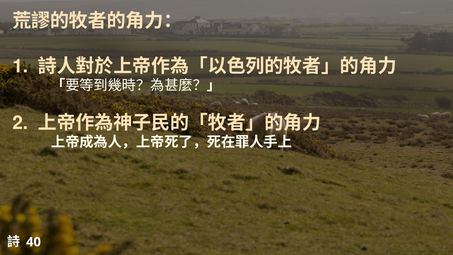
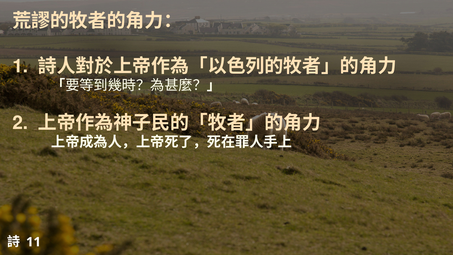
40: 40 -> 11
